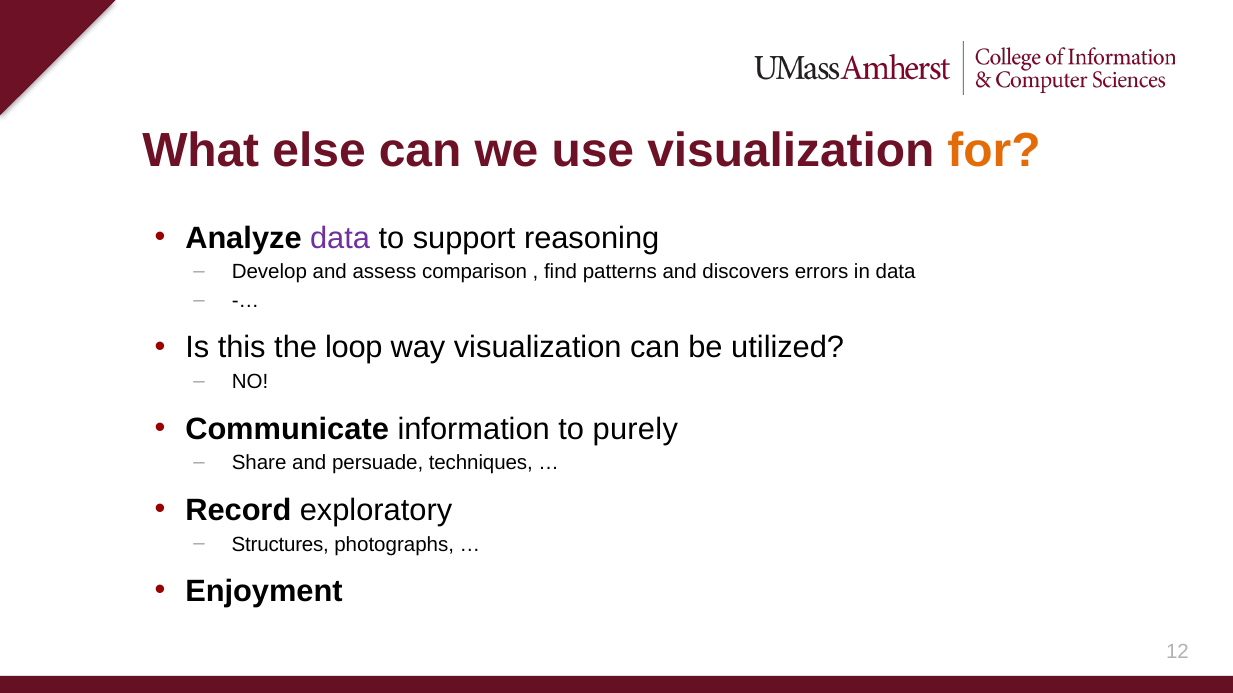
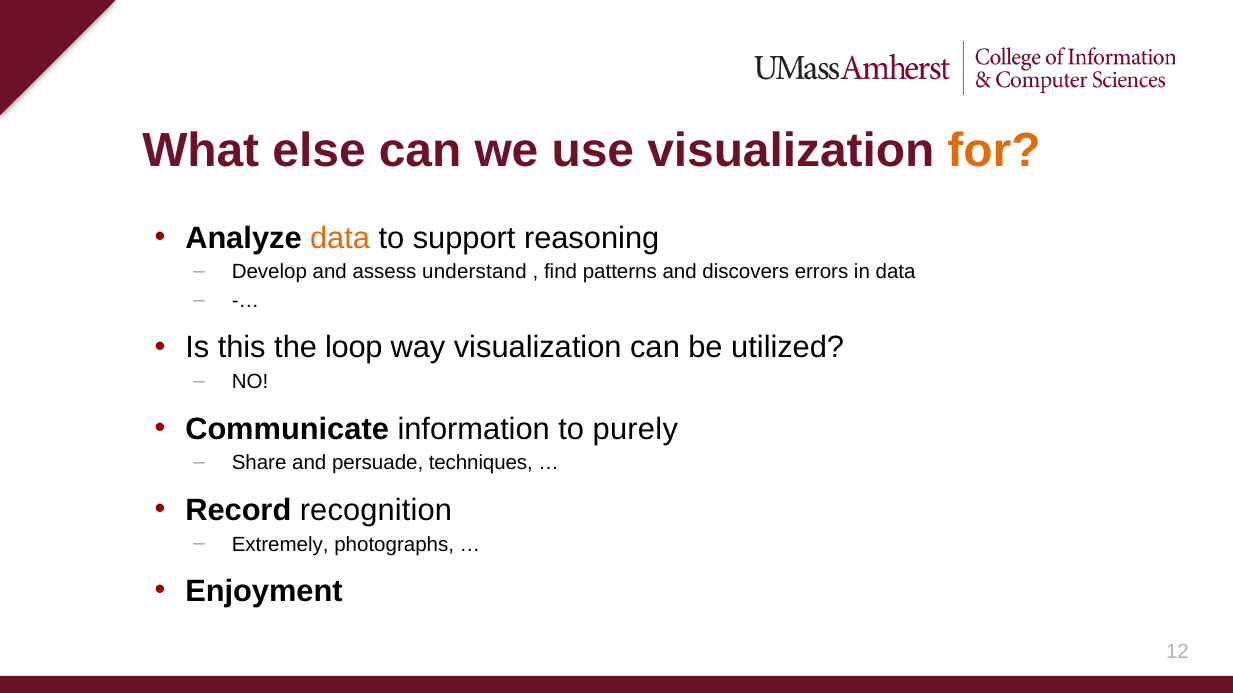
data at (340, 238) colour: purple -> orange
comparison: comparison -> understand
exploratory: exploratory -> recognition
Structures: Structures -> Extremely
